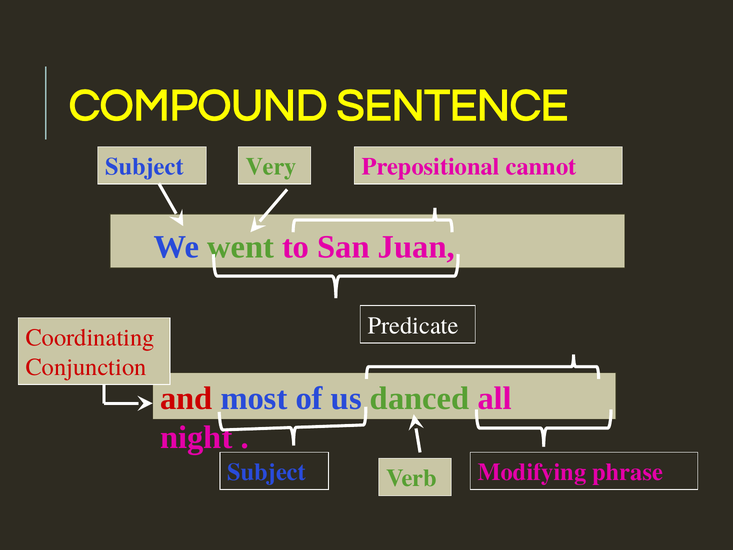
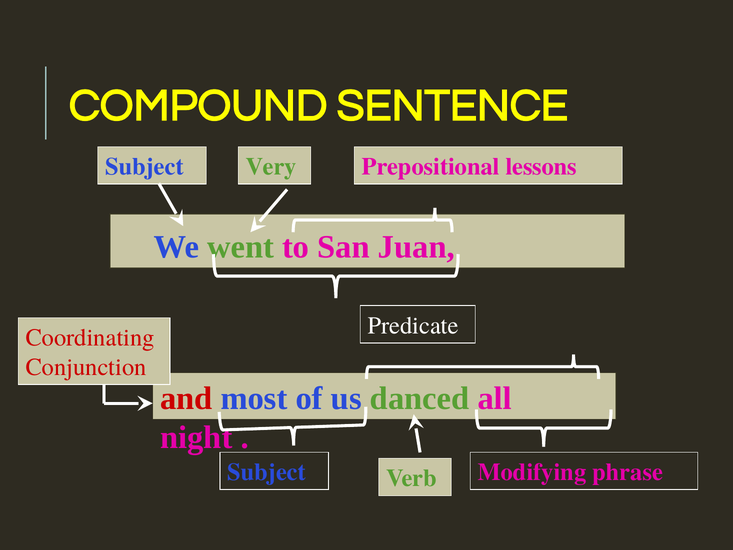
cannot: cannot -> lessons
